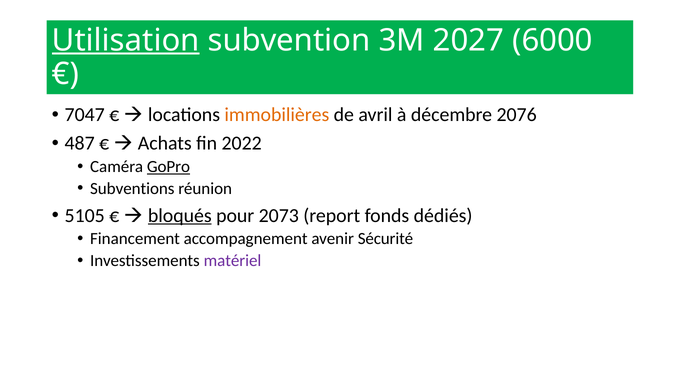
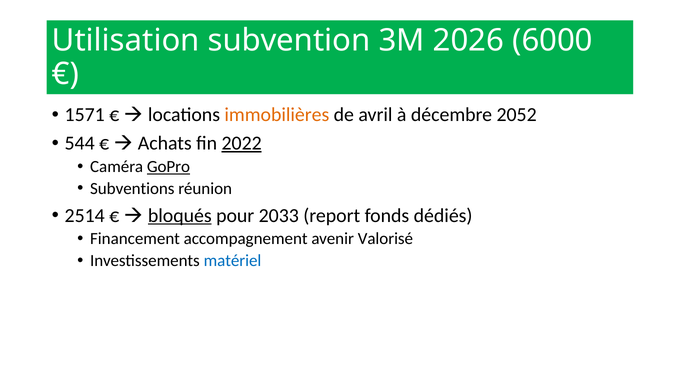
Utilisation underline: present -> none
2027: 2027 -> 2026
7047: 7047 -> 1571
2076: 2076 -> 2052
487: 487 -> 544
2022 underline: none -> present
5105: 5105 -> 2514
2073: 2073 -> 2033
Sécurité: Sécurité -> Valorisé
matériel colour: purple -> blue
